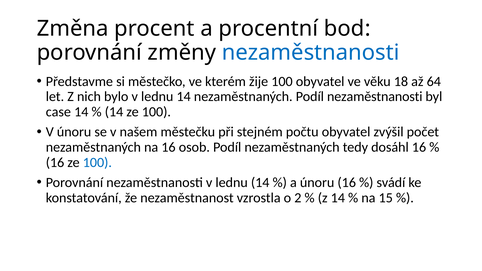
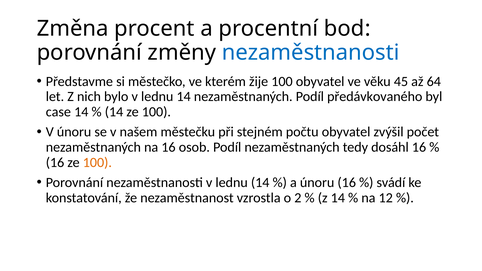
18: 18 -> 45
Podíl nezaměstnanosti: nezaměstnanosti -> předávkovaného
100 at (97, 162) colour: blue -> orange
15: 15 -> 12
